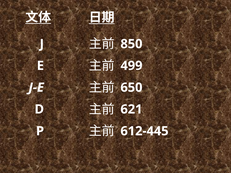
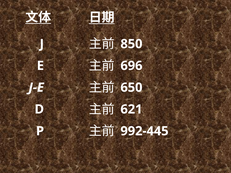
499: 499 -> 696
612-445: 612-445 -> 992-445
